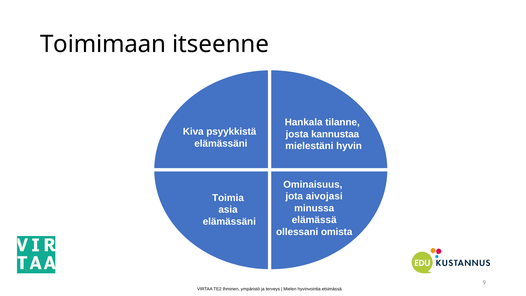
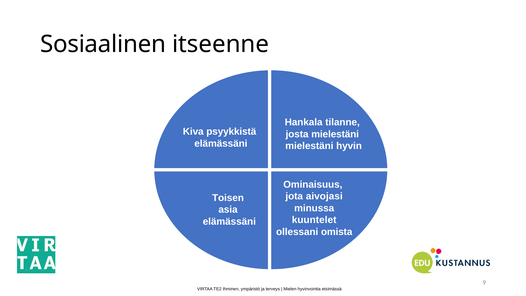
Toimimaan: Toimimaan -> Sosiaalinen
josta kannustaa: kannustaa -> mielestäni
Toimia: Toimia -> Toisen
elämässä: elämässä -> kuuntelet
